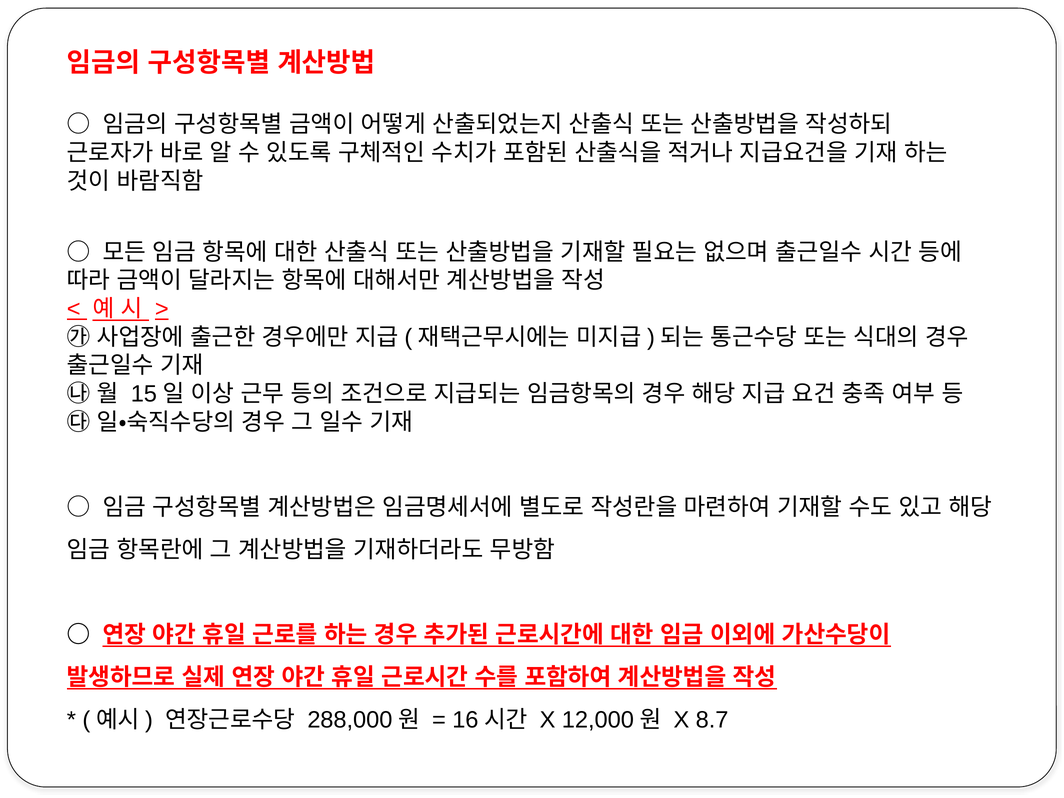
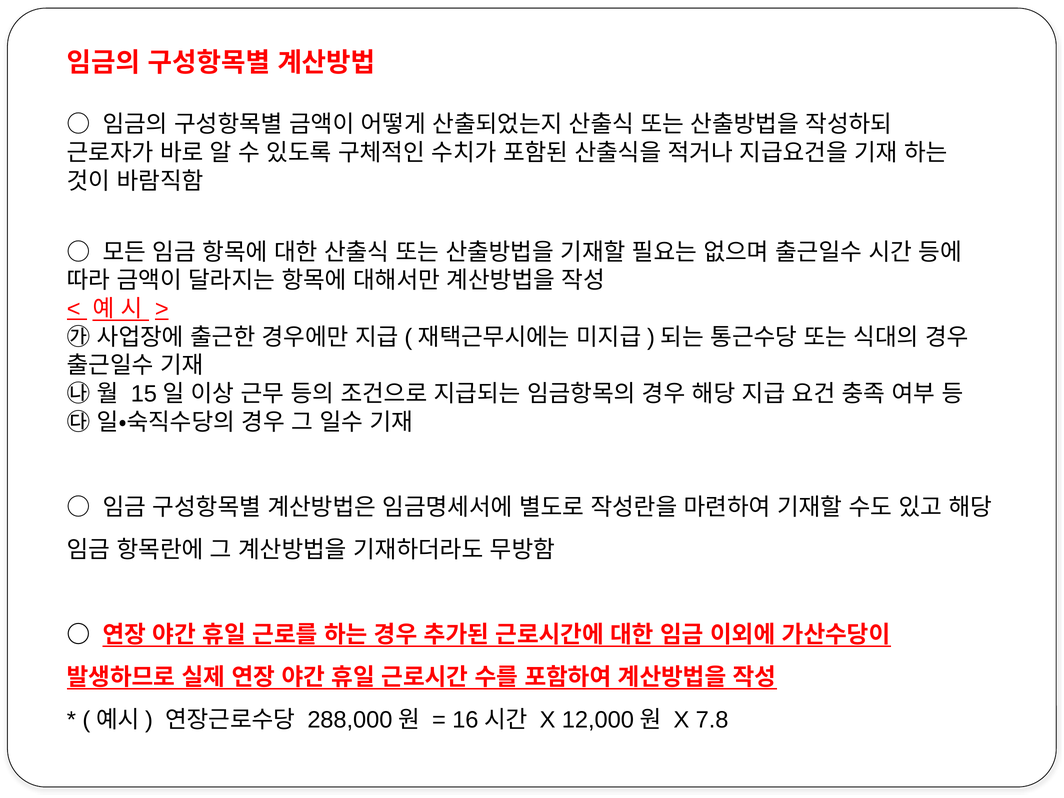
8.7: 8.7 -> 7.8
